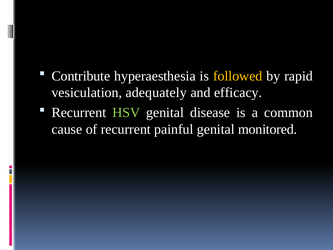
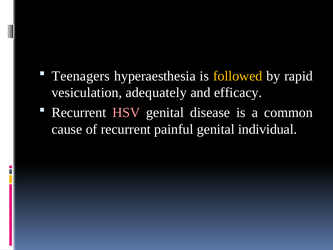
Contribute: Contribute -> Teenagers
HSV colour: light green -> pink
monitored: monitored -> individual
